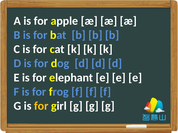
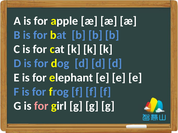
for at (41, 106) colour: yellow -> pink
